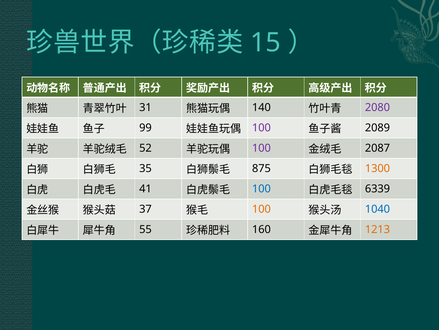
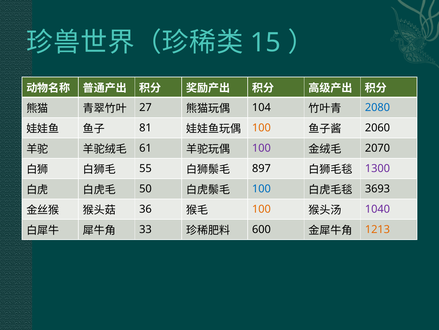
31: 31 -> 27
140: 140 -> 104
2080 colour: purple -> blue
99: 99 -> 81
100 at (261, 128) colour: purple -> orange
2089: 2089 -> 2060
52: 52 -> 61
2087: 2087 -> 2070
35: 35 -> 55
875: 875 -> 897
1300 colour: orange -> purple
41: 41 -> 50
6339: 6339 -> 3693
37: 37 -> 36
1040 colour: blue -> purple
55: 55 -> 33
160: 160 -> 600
